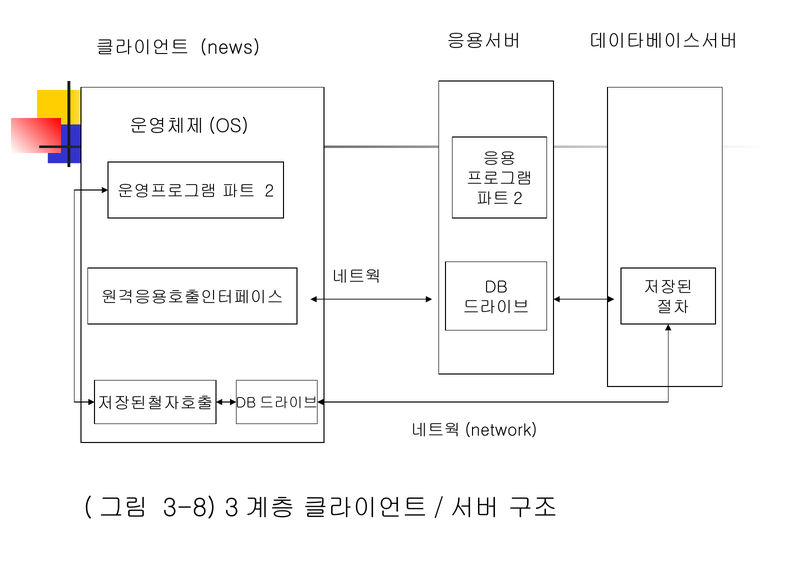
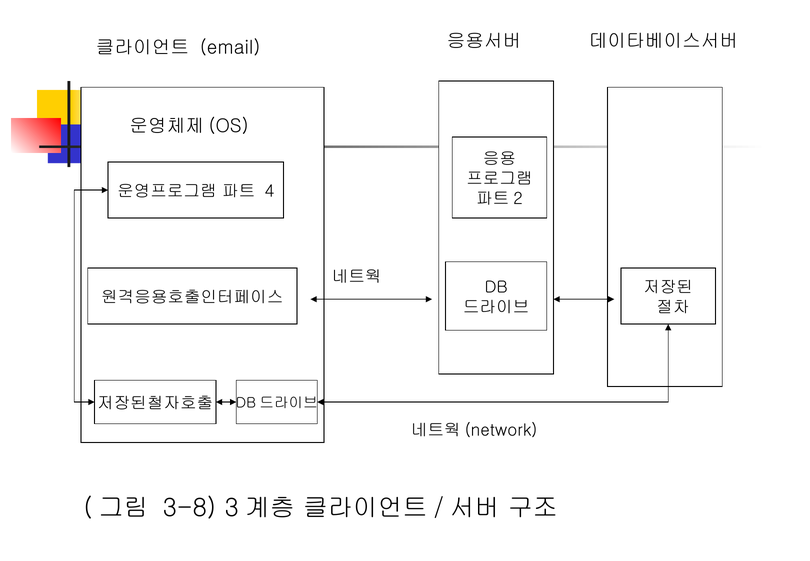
news: news -> email
2: 2 -> 4
